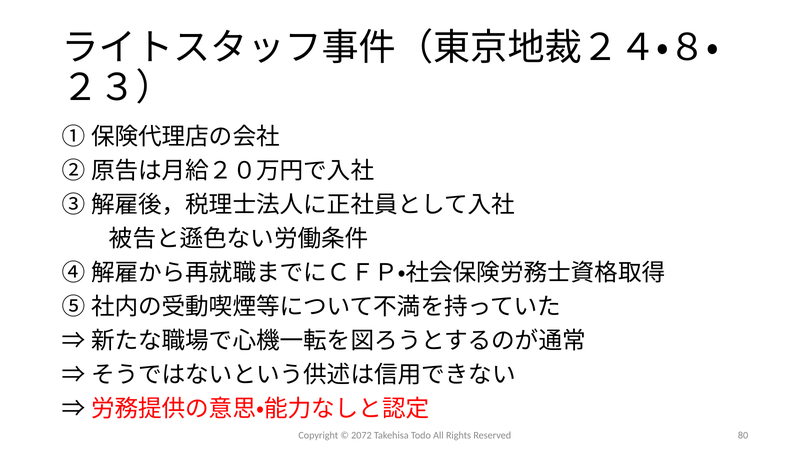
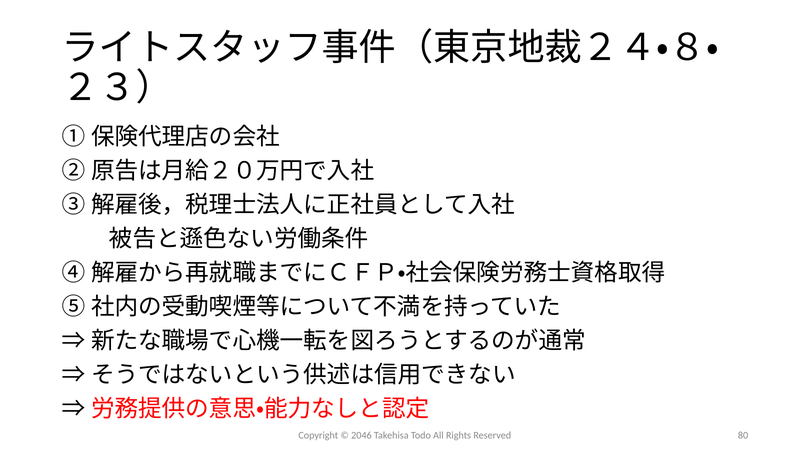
2072: 2072 -> 2046
